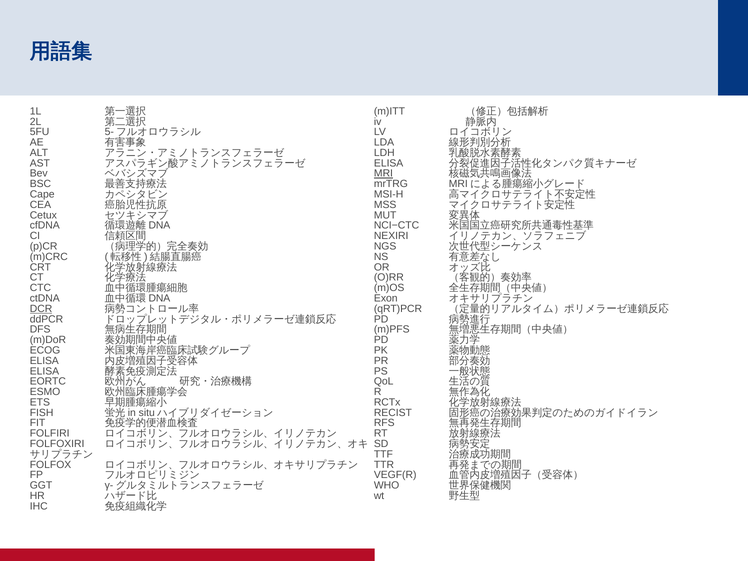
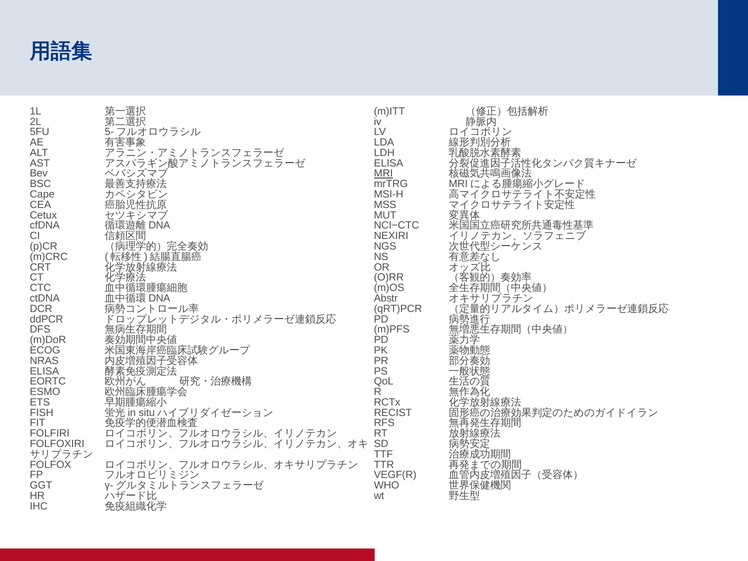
Exon: Exon -> Abstr
DCR underline: present -> none
ELISA at (44, 361): ELISA -> NRAS
